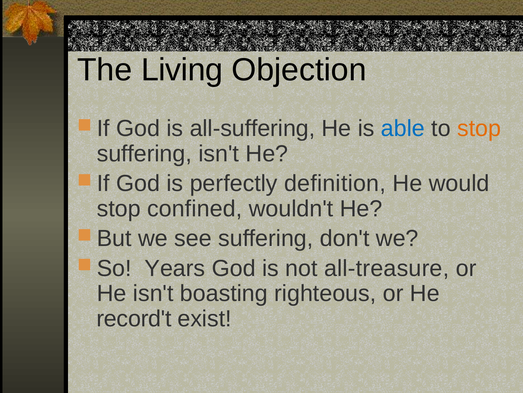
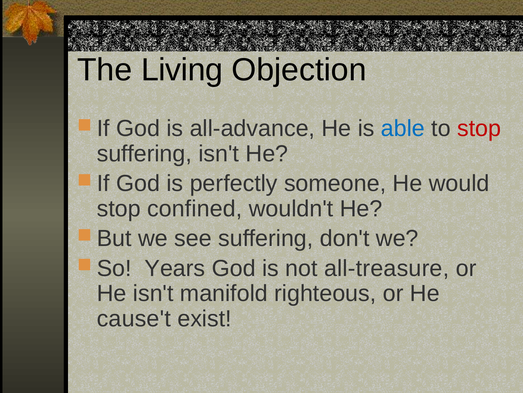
all-suffering: all-suffering -> all-advance
stop at (479, 128) colour: orange -> red
definition: definition -> someone
boasting: boasting -> manifold
record't: record't -> cause't
